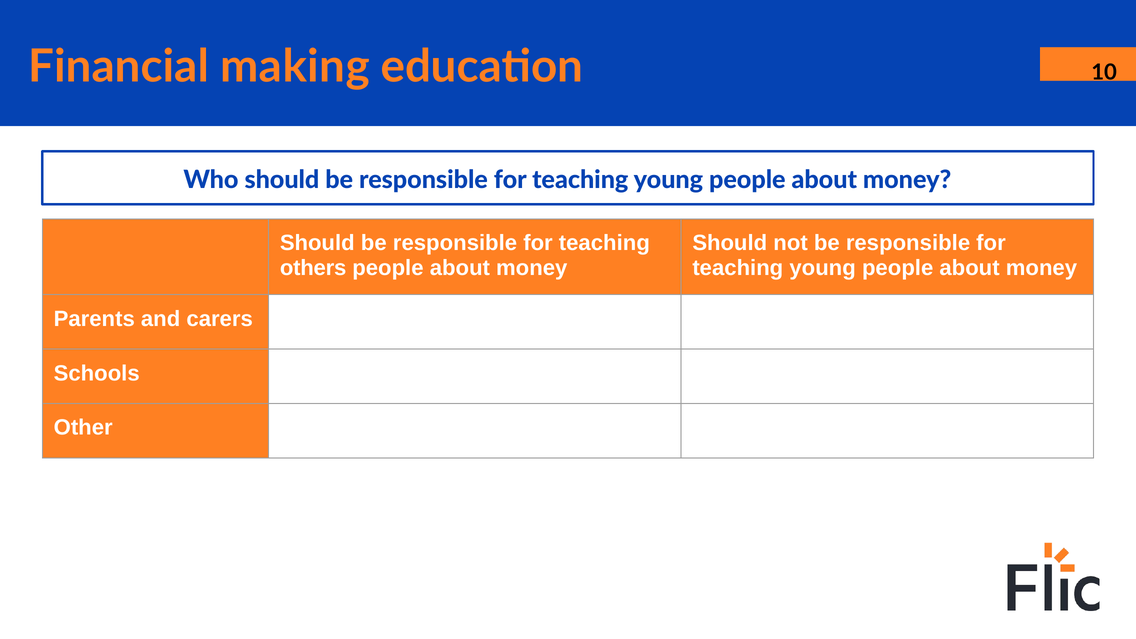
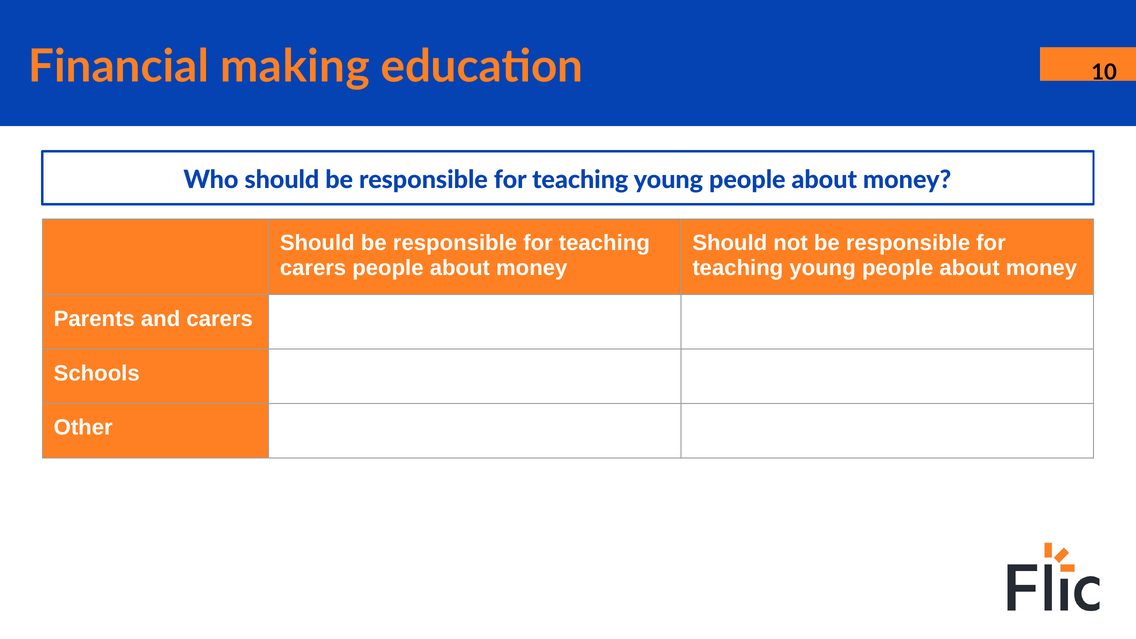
others at (313, 268): others -> carers
